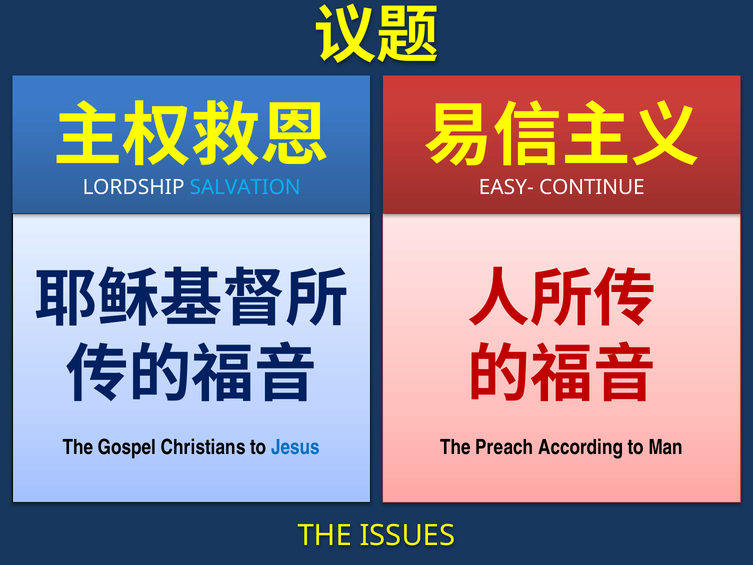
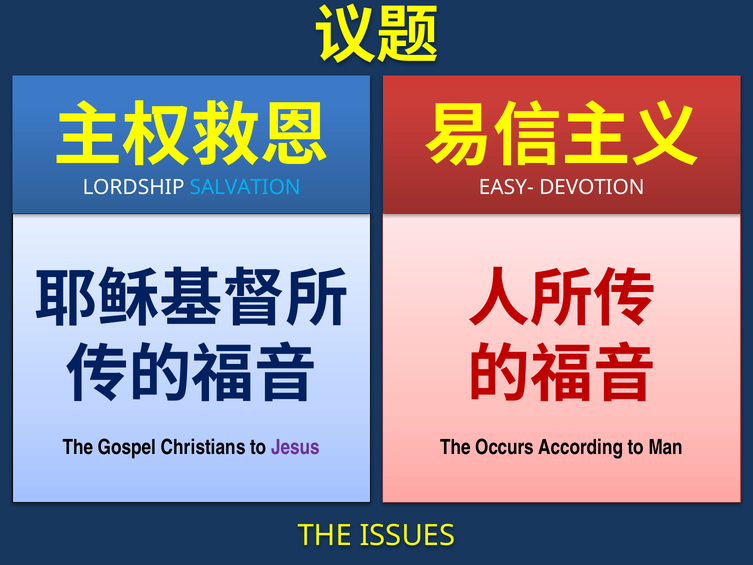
CONTINUE: CONTINUE -> DEVOTION
Jesus colour: blue -> purple
Preach: Preach -> Occurs
